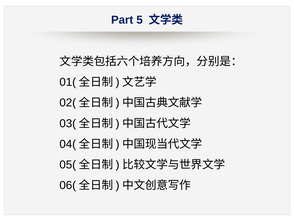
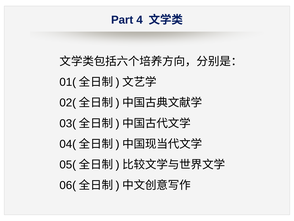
5: 5 -> 4
